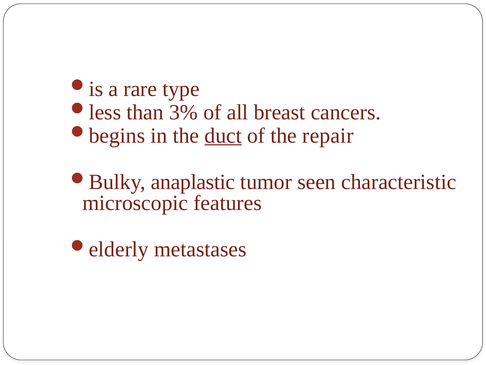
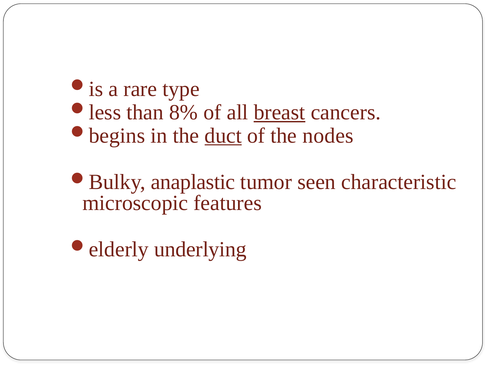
3%: 3% -> 8%
breast underline: none -> present
repair: repair -> nodes
metastases: metastases -> underlying
